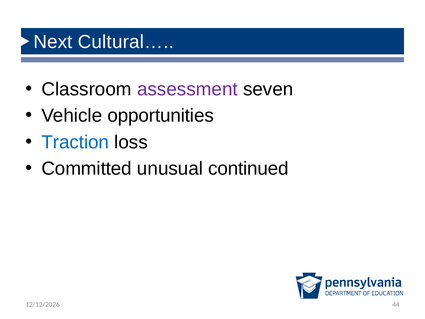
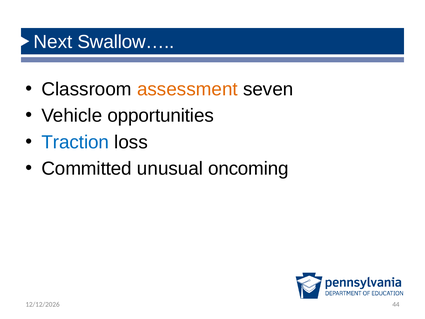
Cultural…: Cultural… -> Swallow…
assessment colour: purple -> orange
continued: continued -> oncoming
